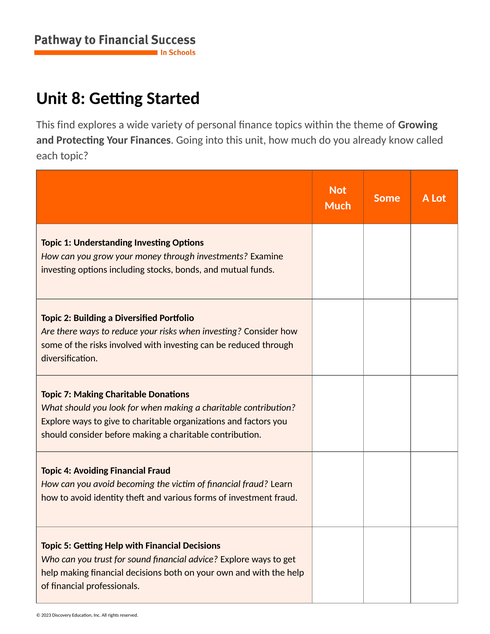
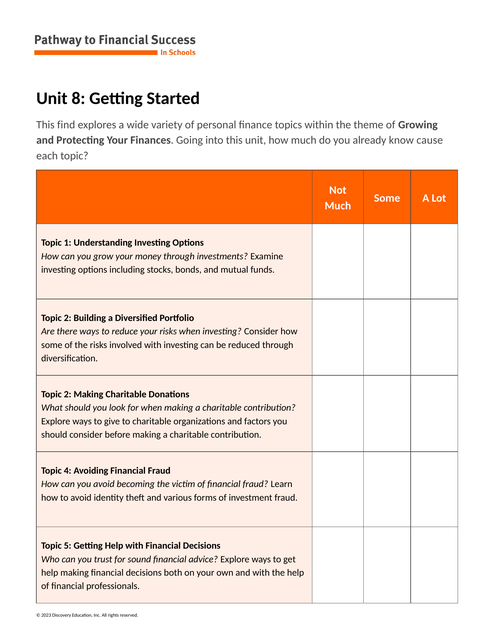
called: called -> cause
7 at (68, 394): 7 -> 2
